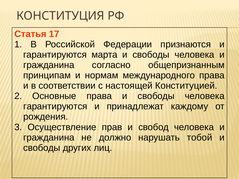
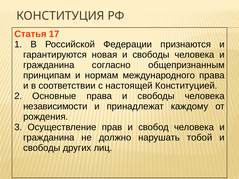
марта: марта -> новая
гарантируются at (55, 107): гарантируются -> независимости
